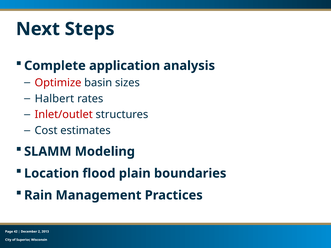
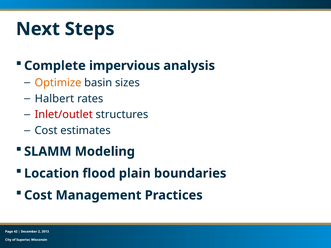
application: application -> impervious
Optimize colour: red -> orange
Rain at (38, 195): Rain -> Cost
